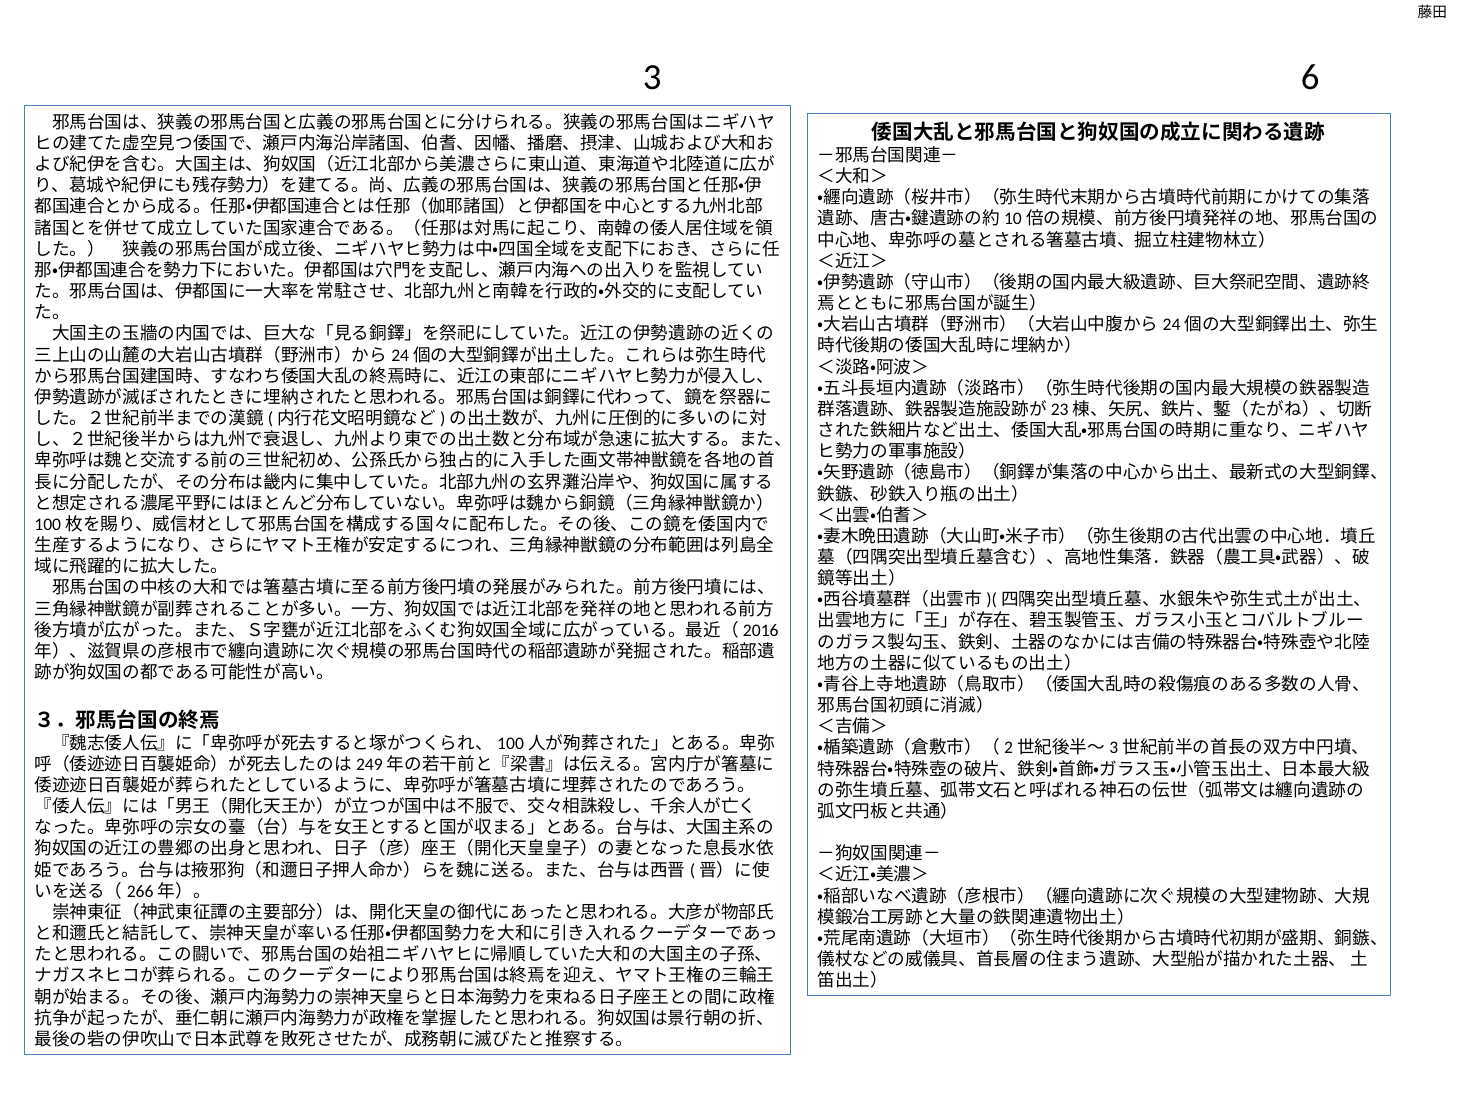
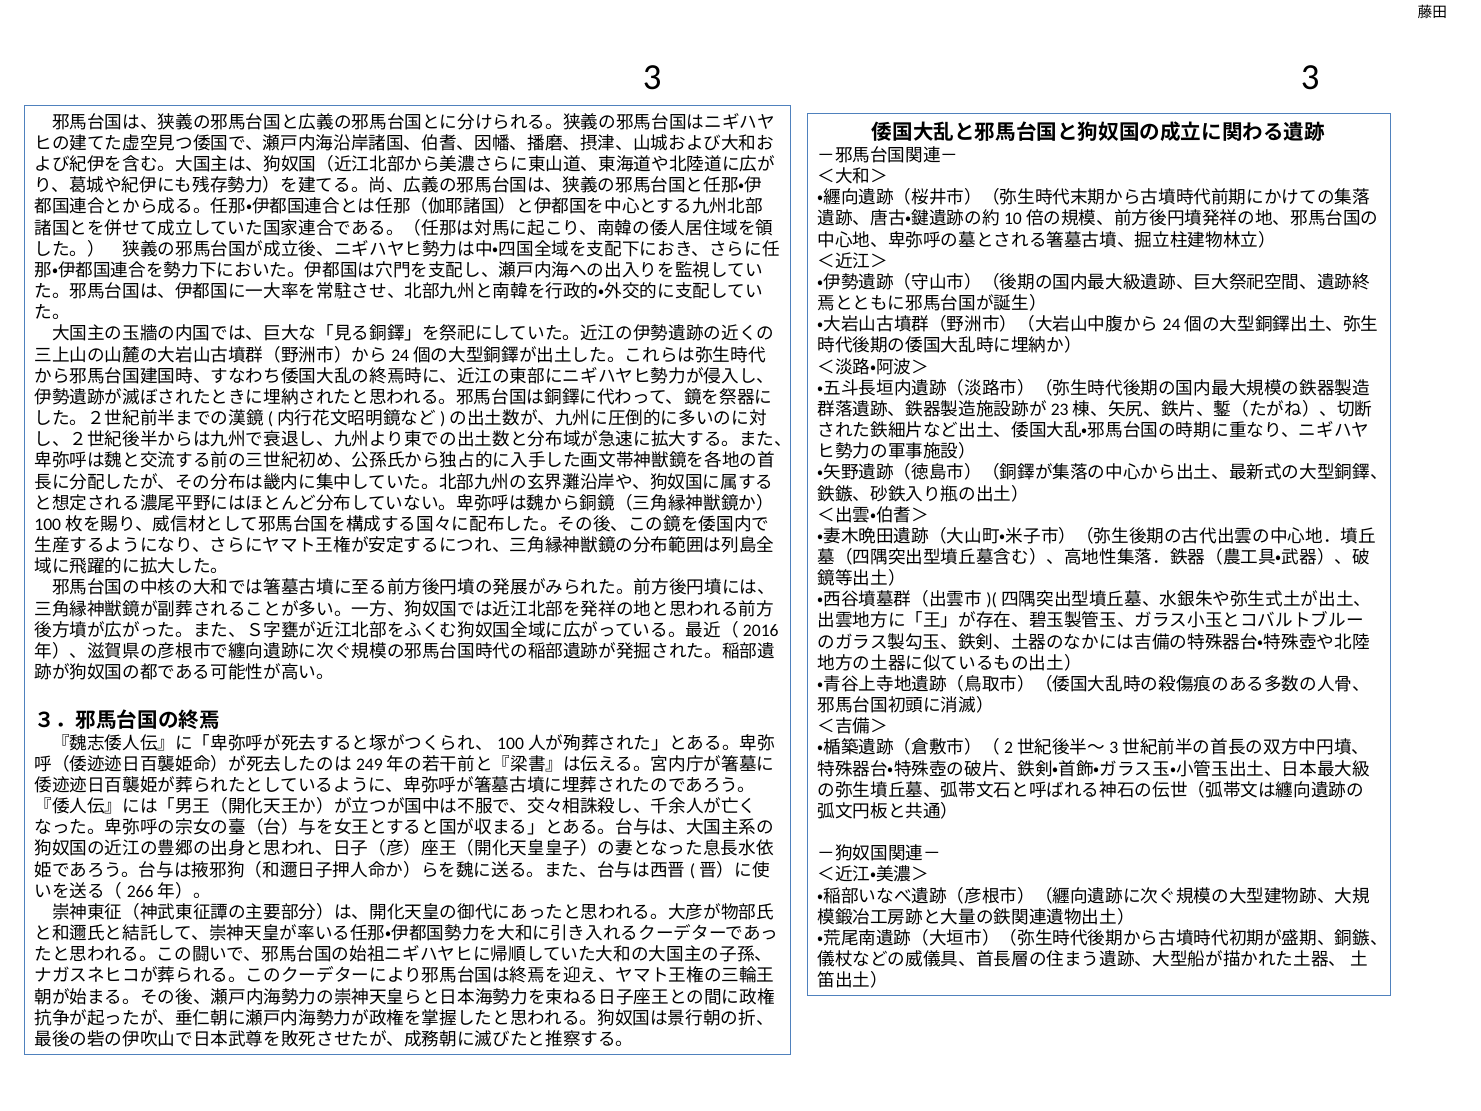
3 6: 6 -> 3
